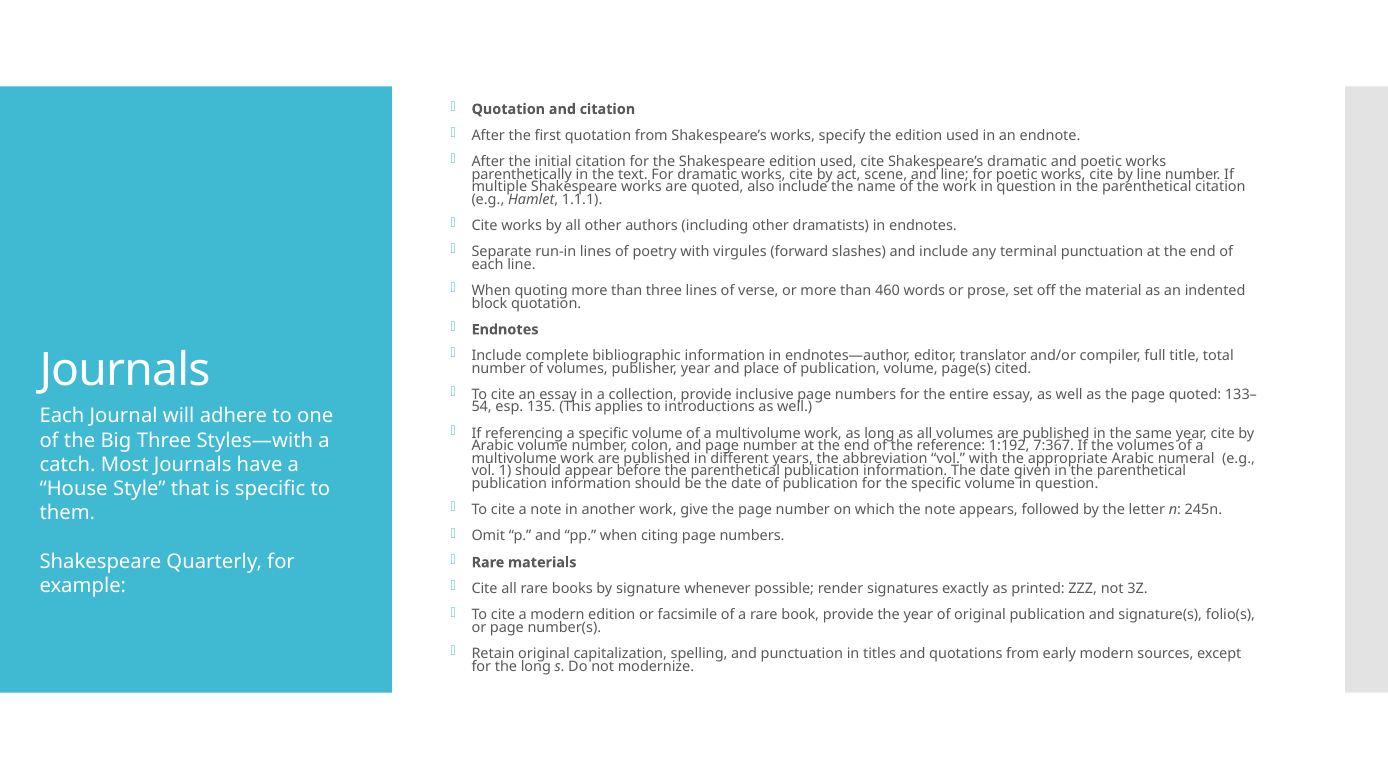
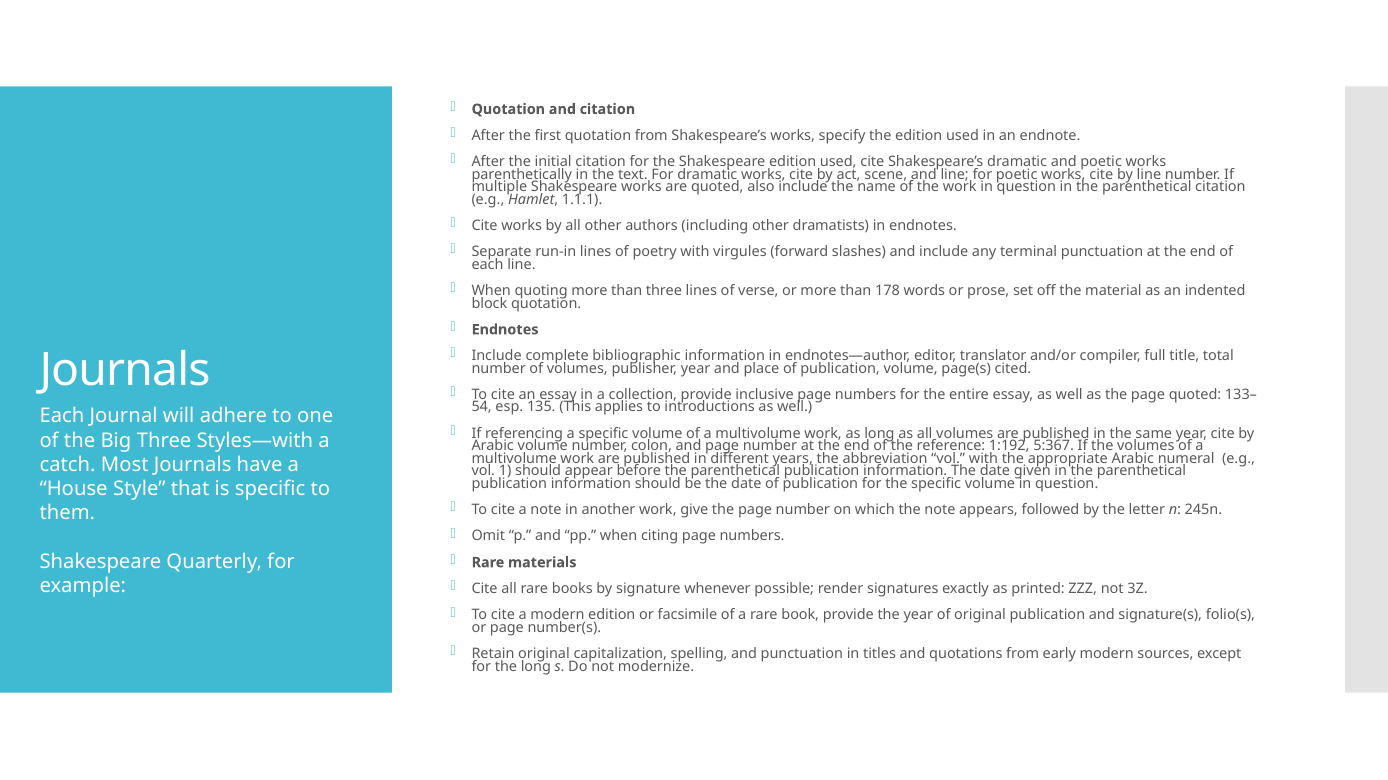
460: 460 -> 178
7:367: 7:367 -> 5:367
